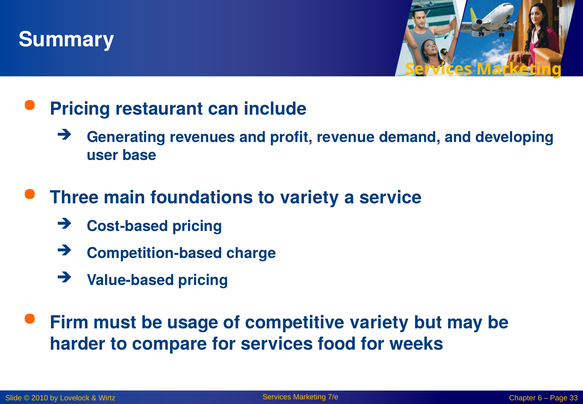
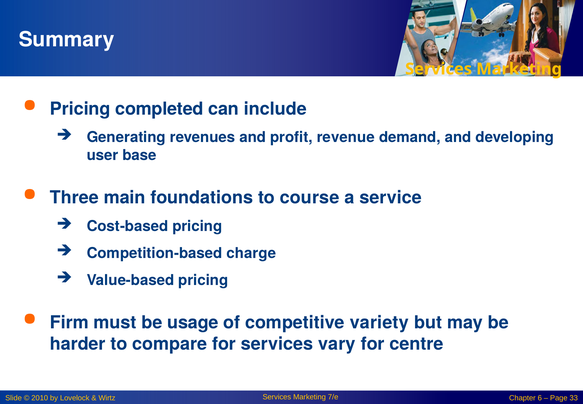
restaurant: restaurant -> completed
to variety: variety -> course
food: food -> vary
weeks: weeks -> centre
